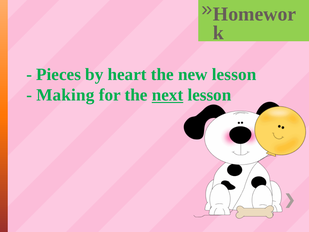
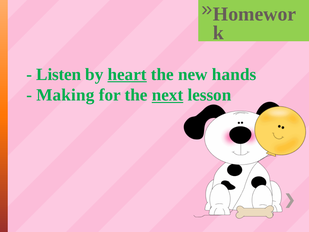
Pieces: Pieces -> Listen
heart underline: none -> present
new lesson: lesson -> hands
